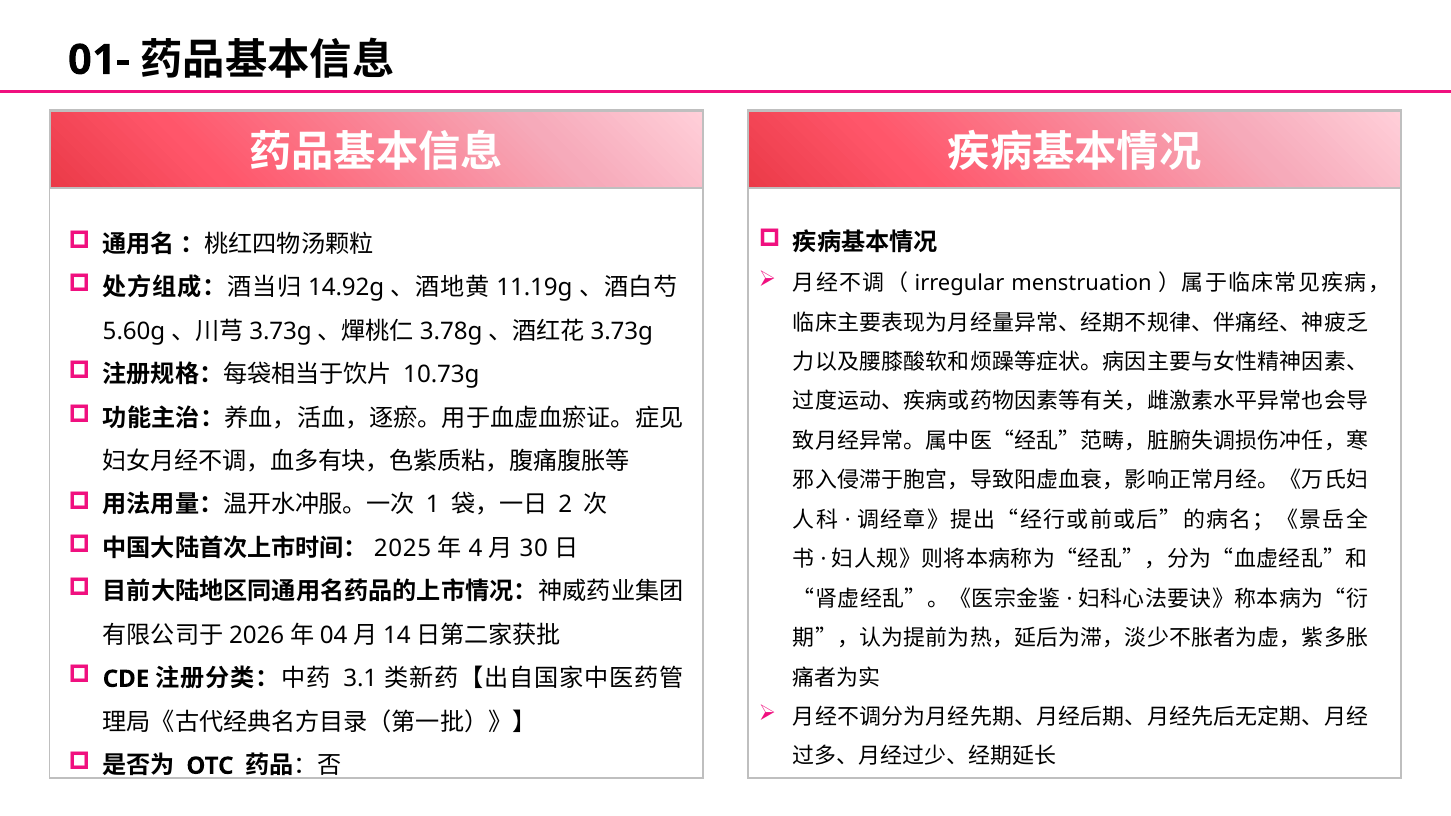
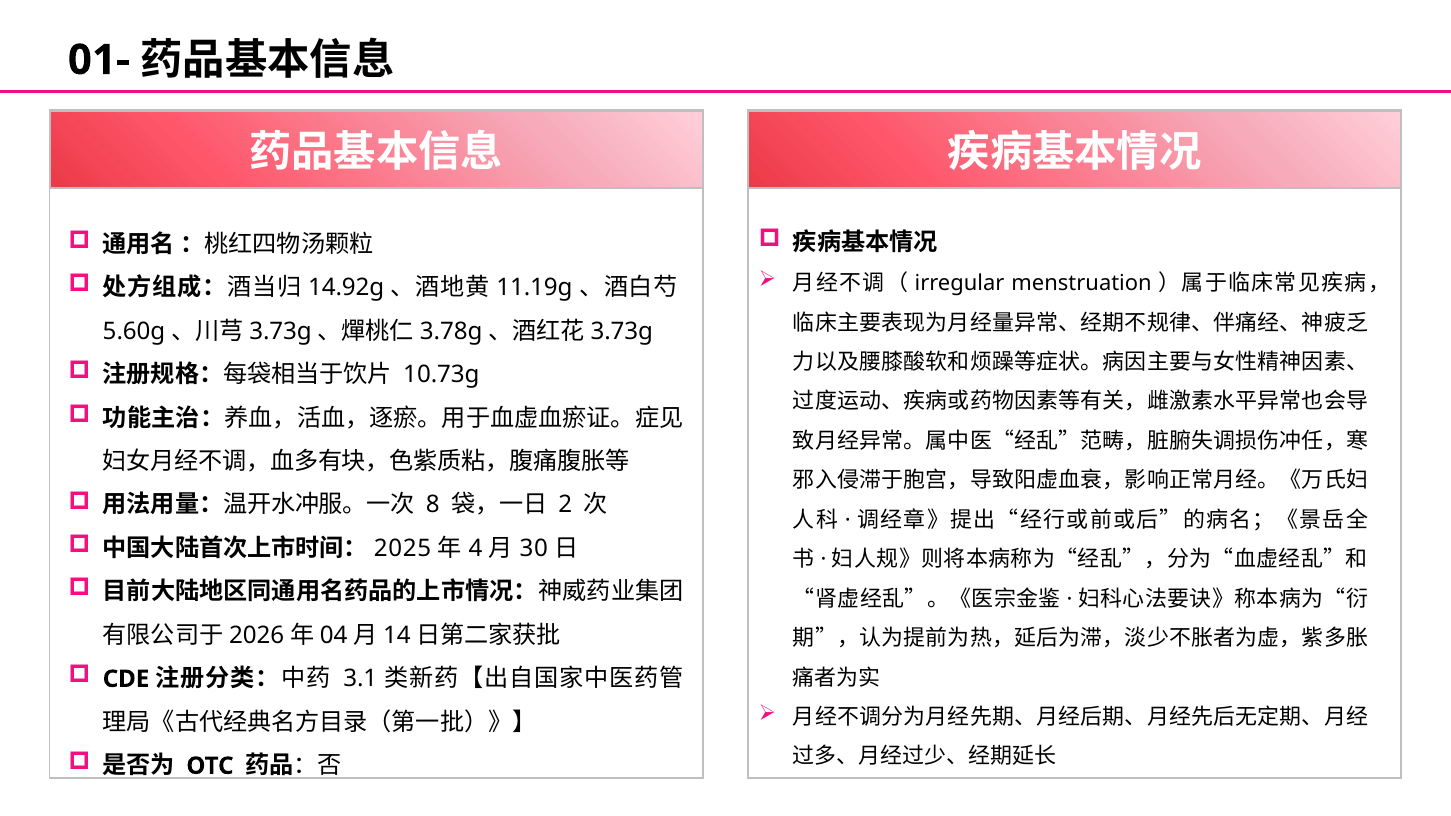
1: 1 -> 8
